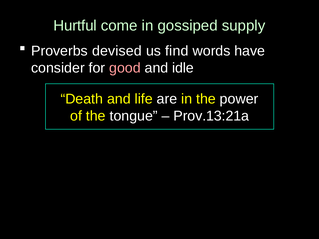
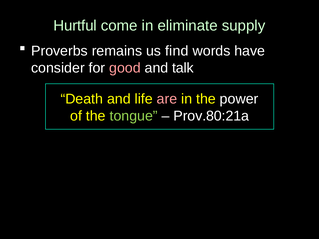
gossiped: gossiped -> eliminate
devised: devised -> remains
idle: idle -> talk
are colour: white -> pink
tongue colour: white -> light green
Prov.13:21a: Prov.13:21a -> Prov.80:21a
